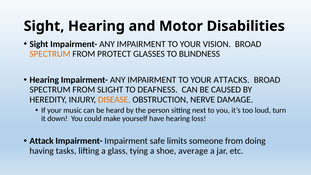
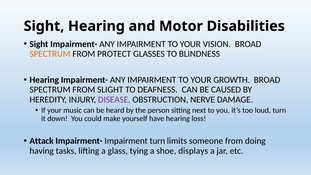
ATTACKS: ATTACKS -> GROWTH
DISEASE colour: orange -> purple
Impairment safe: safe -> turn
average: average -> displays
